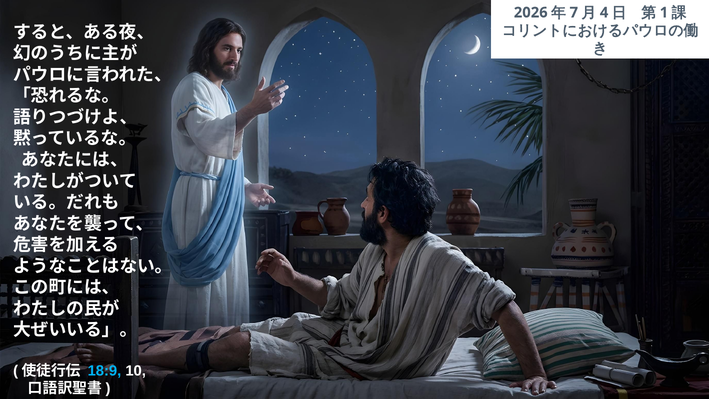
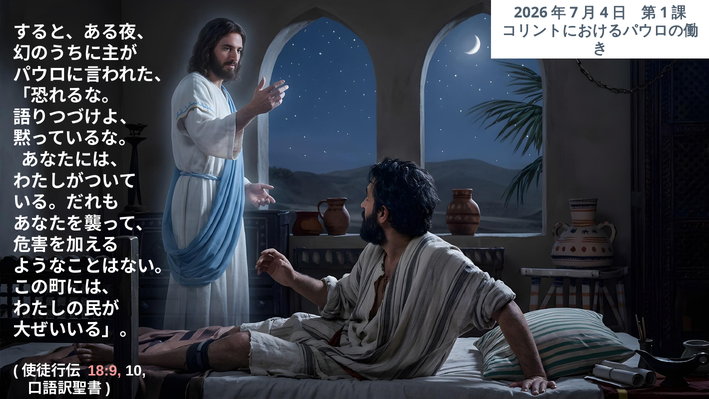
18:9 colour: light blue -> pink
